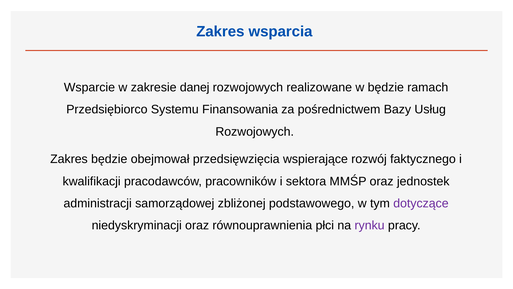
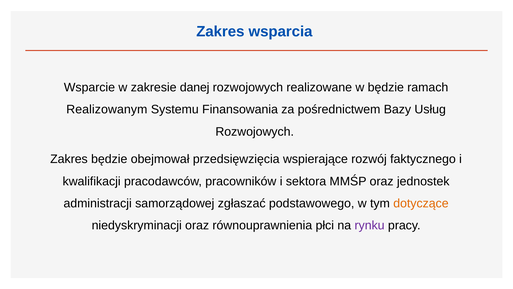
Przedsiębiorco: Przedsiębiorco -> Realizowanym
zbliżonej: zbliżonej -> zgłaszać
dotyczące colour: purple -> orange
